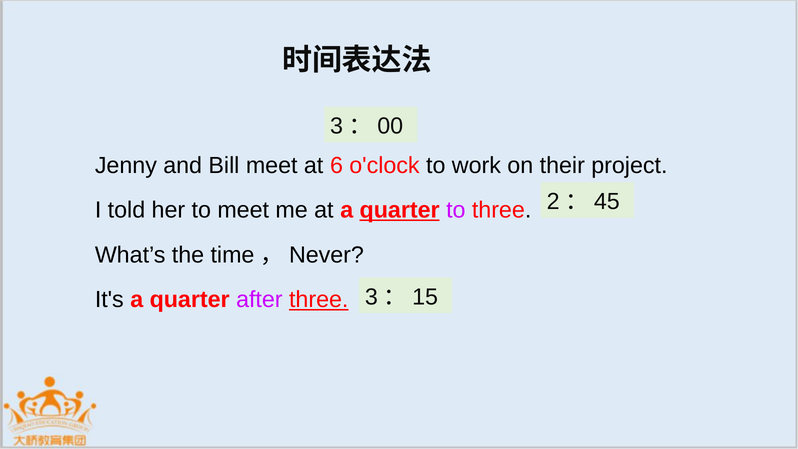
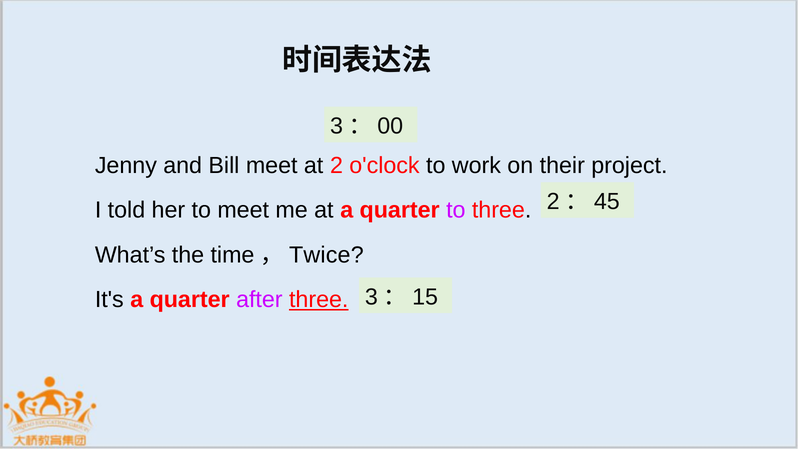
at 6: 6 -> 2
quarter at (400, 210) underline: present -> none
Never: Never -> Twice
